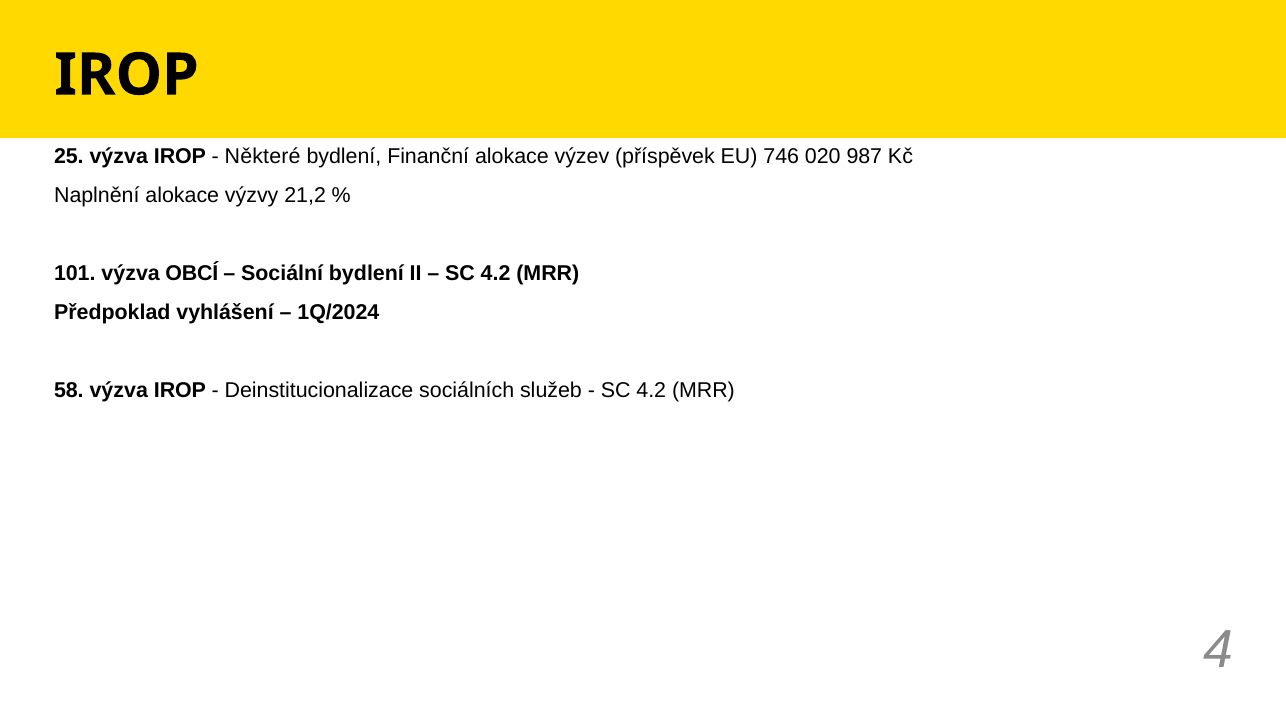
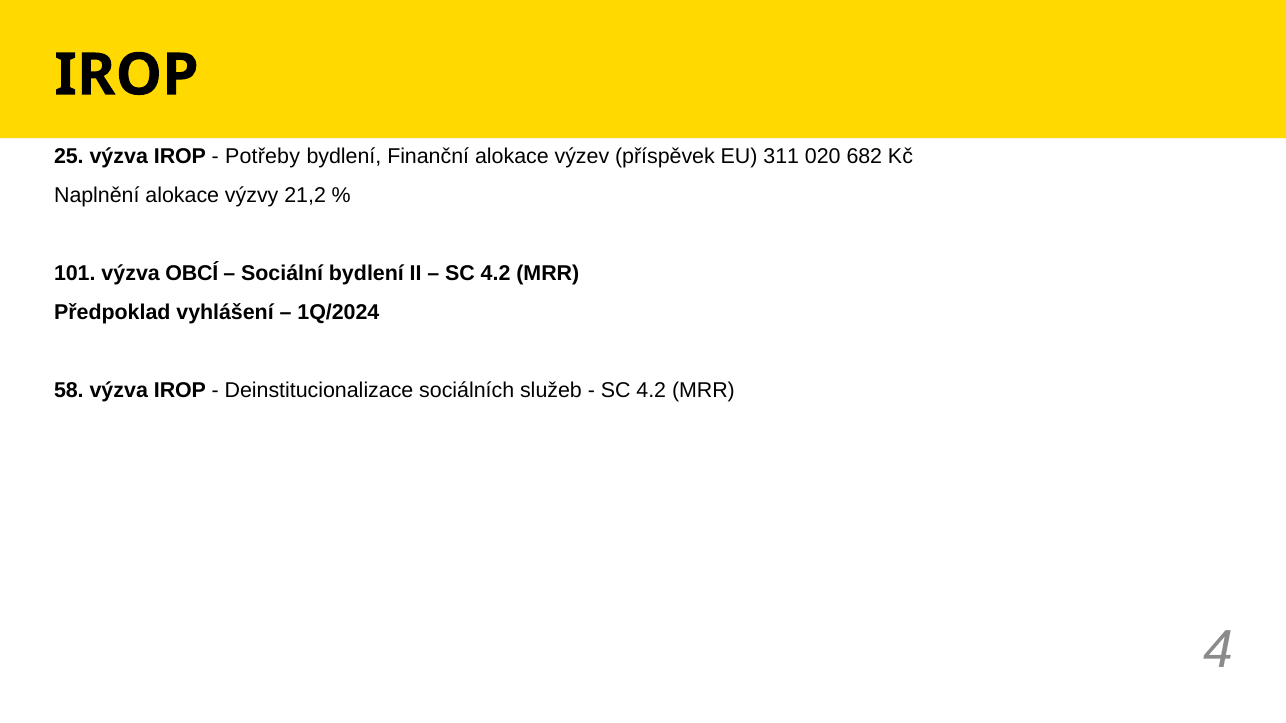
Některé: Některé -> Potřeby
746: 746 -> 311
987: 987 -> 682
